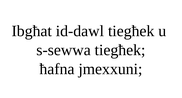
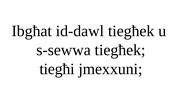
ħafna: ħafna -> tiegħi
